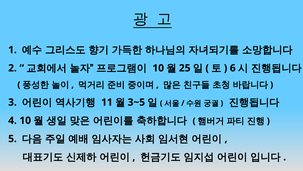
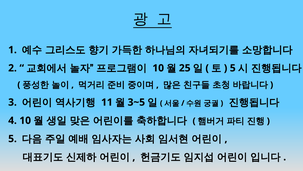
6 at (233, 68): 6 -> 5
